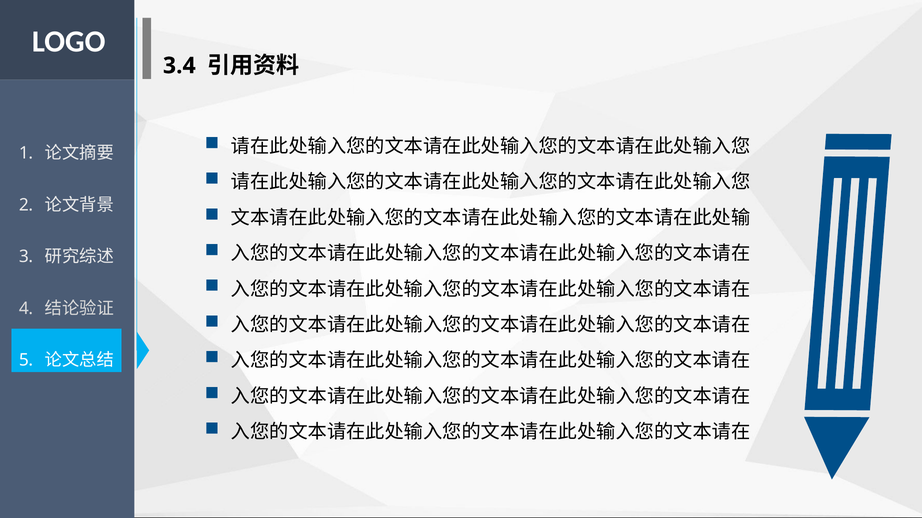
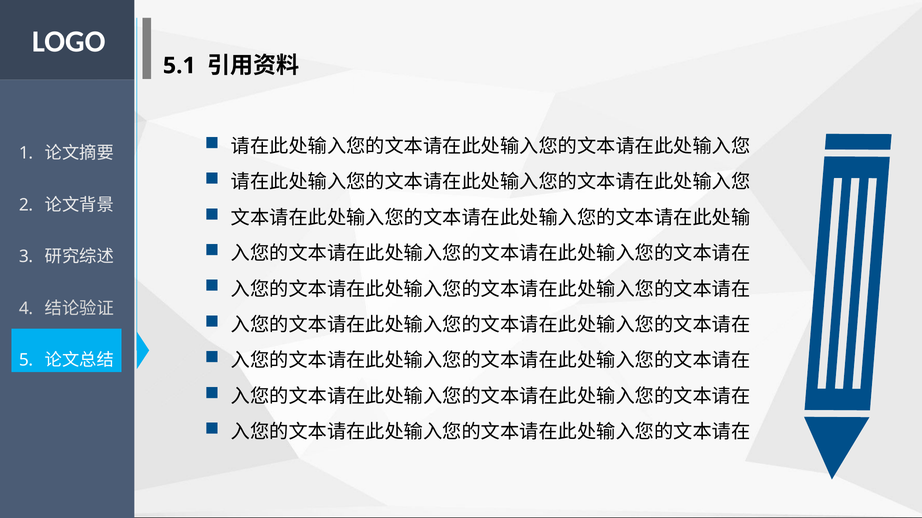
3.4: 3.4 -> 5.1
